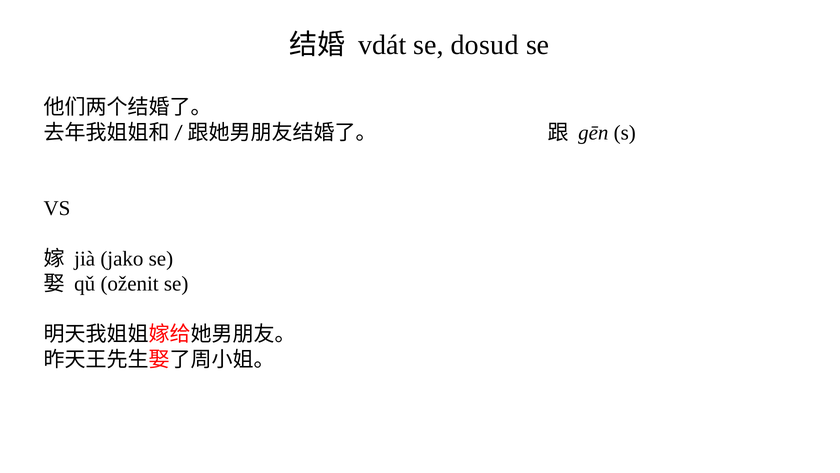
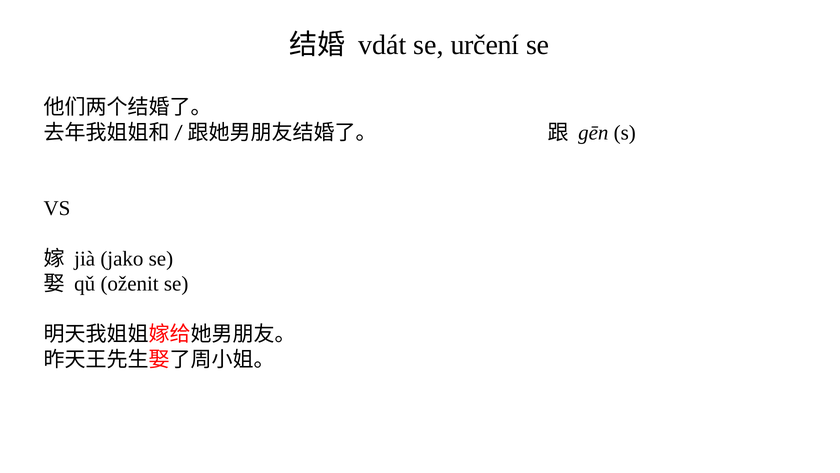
dosud: dosud -> určení
